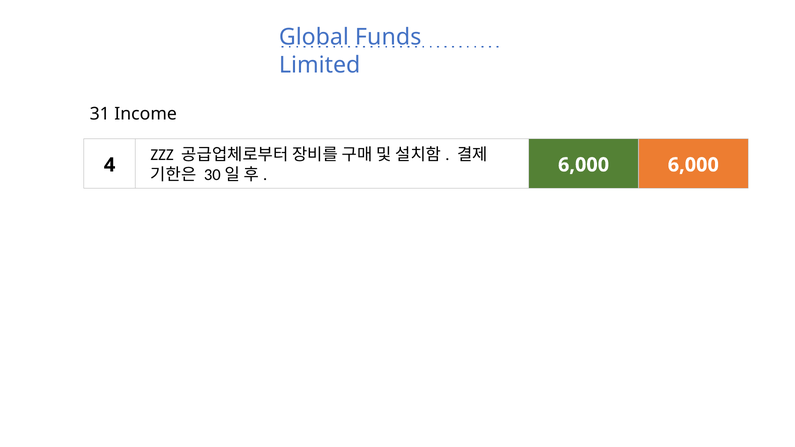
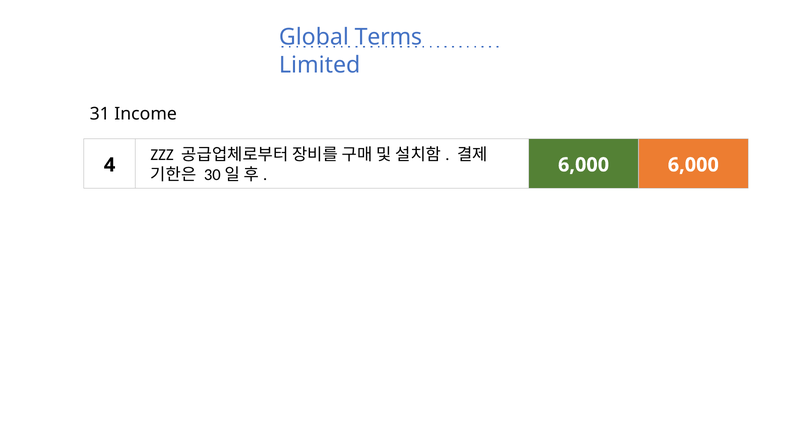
Funds: Funds -> Terms
